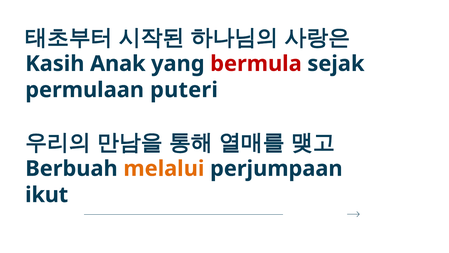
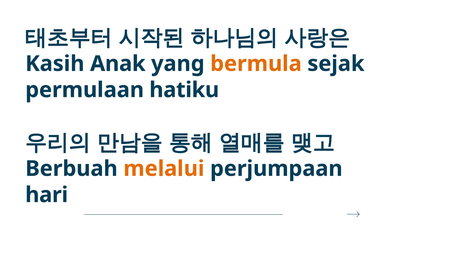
bermula colour: red -> orange
puteri: puteri -> hatiku
ikut: ikut -> hari
